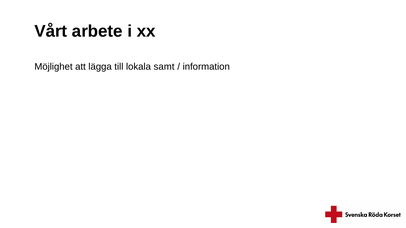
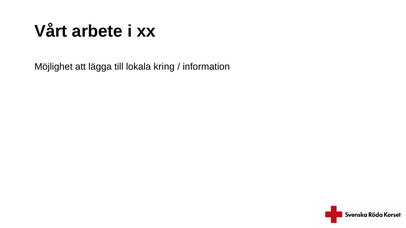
samt: samt -> kring
